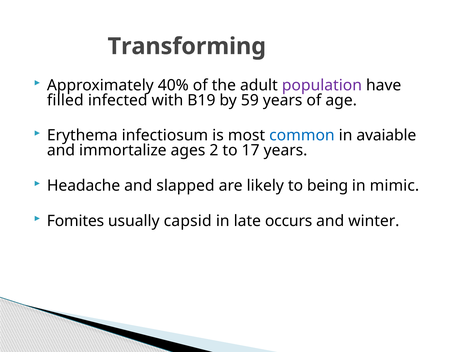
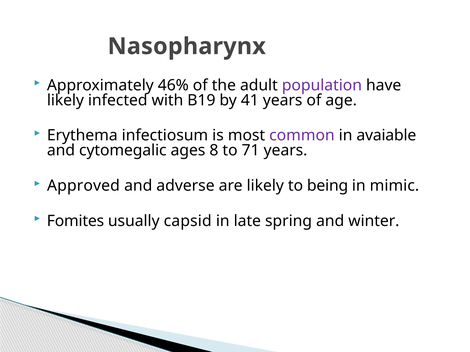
Transforming: Transforming -> Nasopharynx
40%: 40% -> 46%
filled at (65, 100): filled -> likely
59: 59 -> 41
common colour: blue -> purple
immortalize: immortalize -> cytomegalic
2: 2 -> 8
17: 17 -> 71
Headache: Headache -> Approved
slapped: slapped -> adverse
occurs: occurs -> spring
